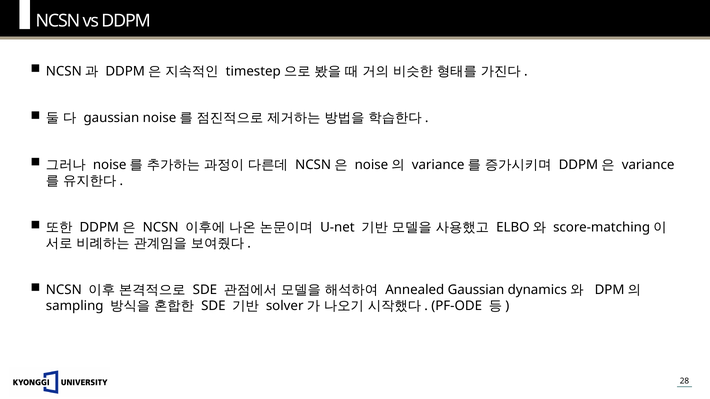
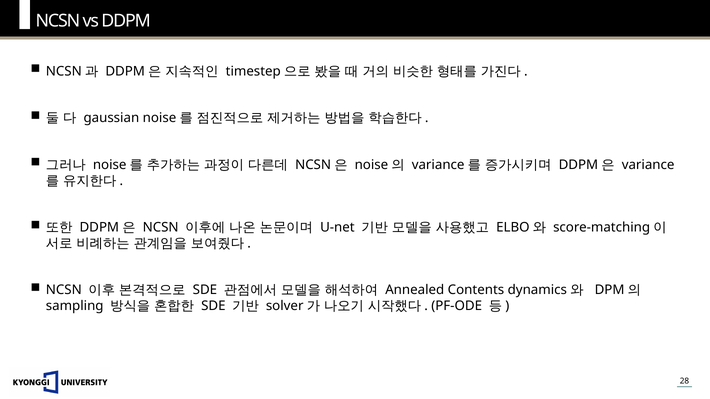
Annealed Gaussian: Gaussian -> Contents
